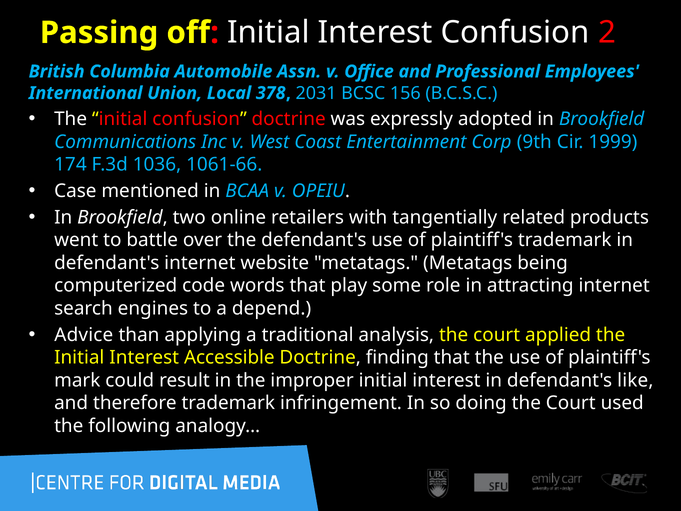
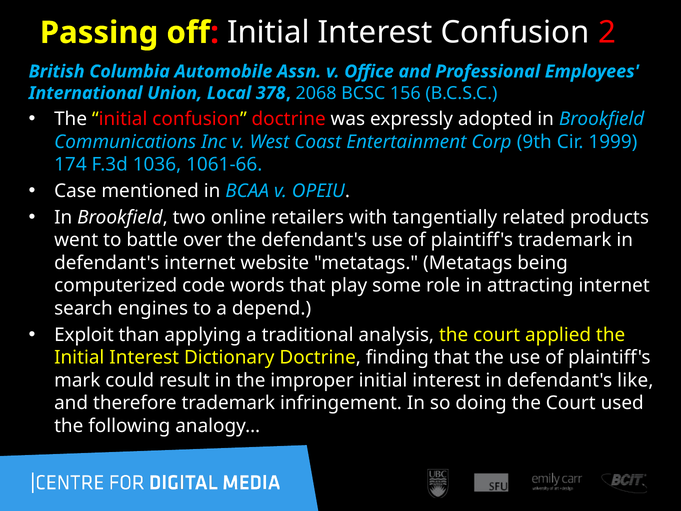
2031: 2031 -> 2068
Advice: Advice -> Exploit
Accessible: Accessible -> Dictionary
